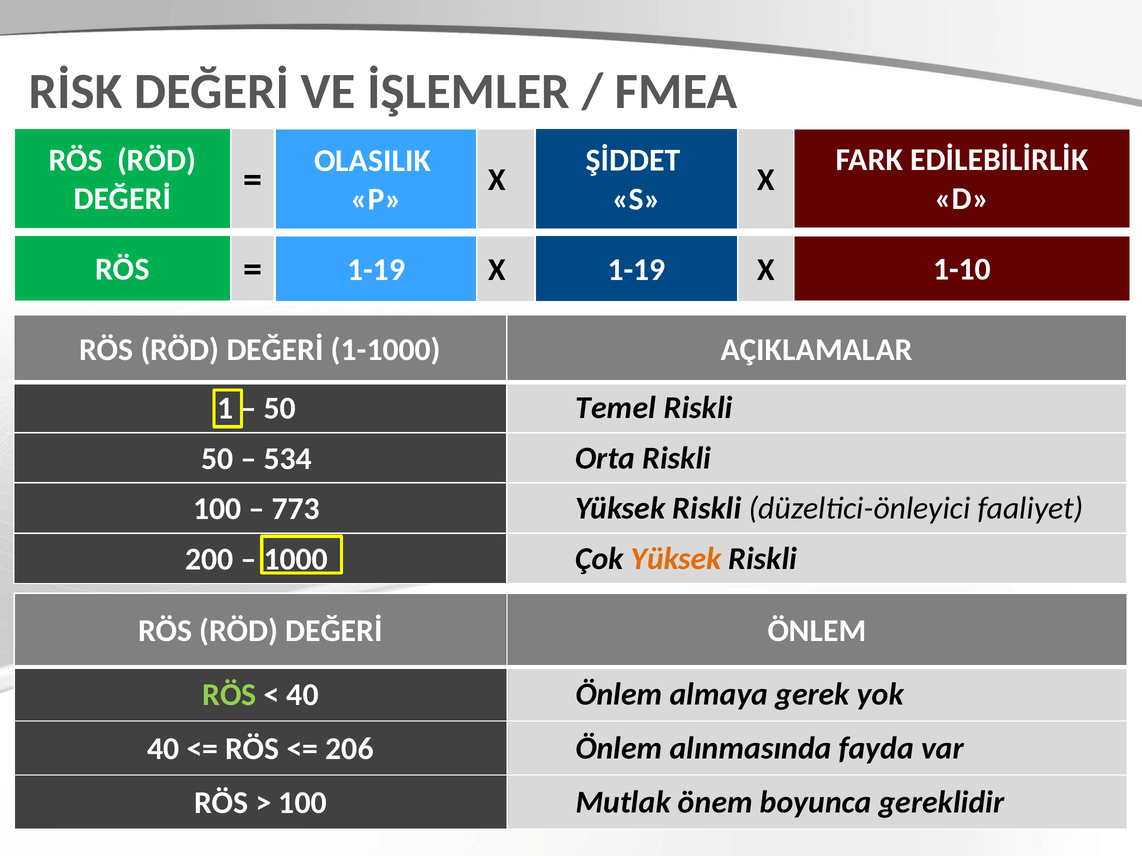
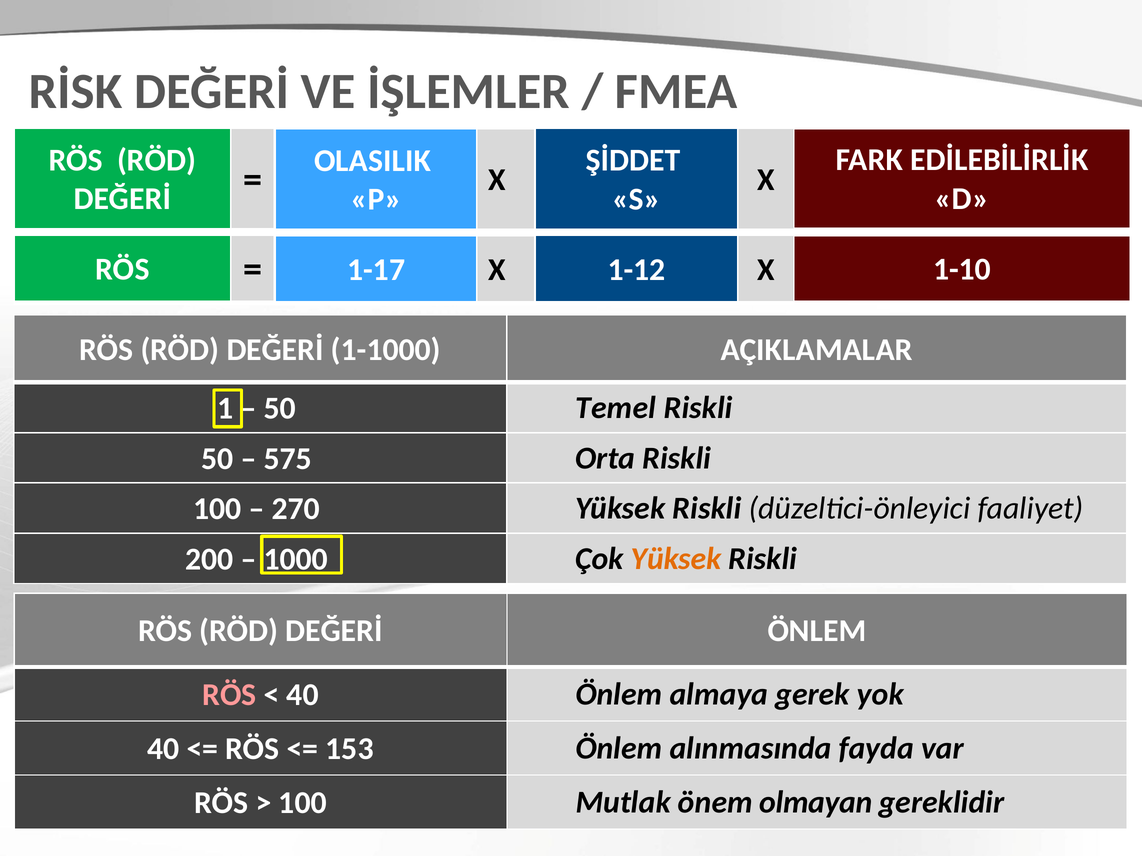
1-19 at (376, 270): 1-19 -> 1-17
X 1-19: 1-19 -> 1-12
534: 534 -> 575
773: 773 -> 270
RÖS at (229, 695) colour: light green -> pink
206: 206 -> 153
boyunca: boyunca -> olmayan
